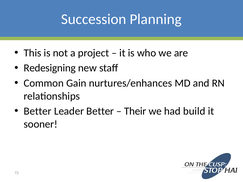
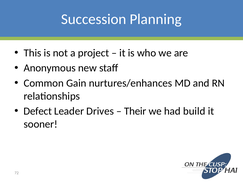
Redesigning: Redesigning -> Anonymous
Better at (38, 111): Better -> Defect
Leader Better: Better -> Drives
